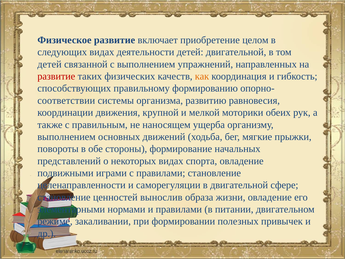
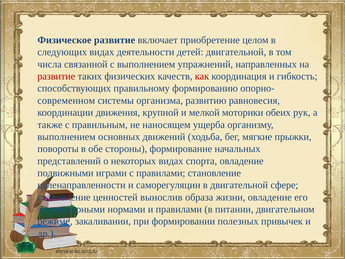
детей at (50, 64): детей -> числа
как colour: orange -> red
соответствии: соответствии -> современном
